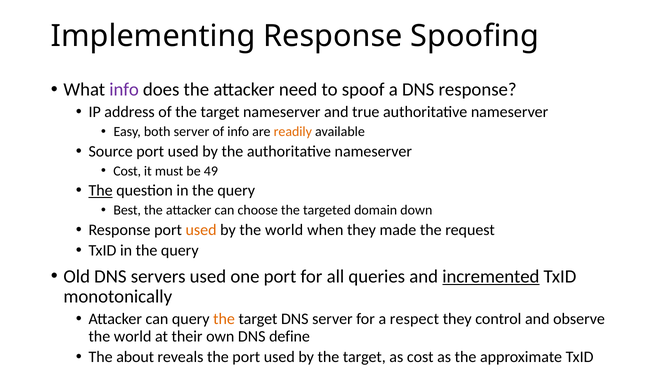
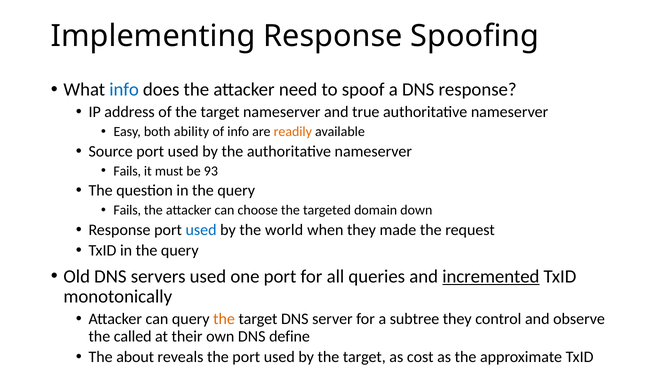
info at (124, 90) colour: purple -> blue
both server: server -> ability
Cost at (127, 171): Cost -> Fails
49: 49 -> 93
The at (101, 190) underline: present -> none
Best at (127, 210): Best -> Fails
used at (201, 230) colour: orange -> blue
respect: respect -> subtree
world at (133, 336): world -> called
